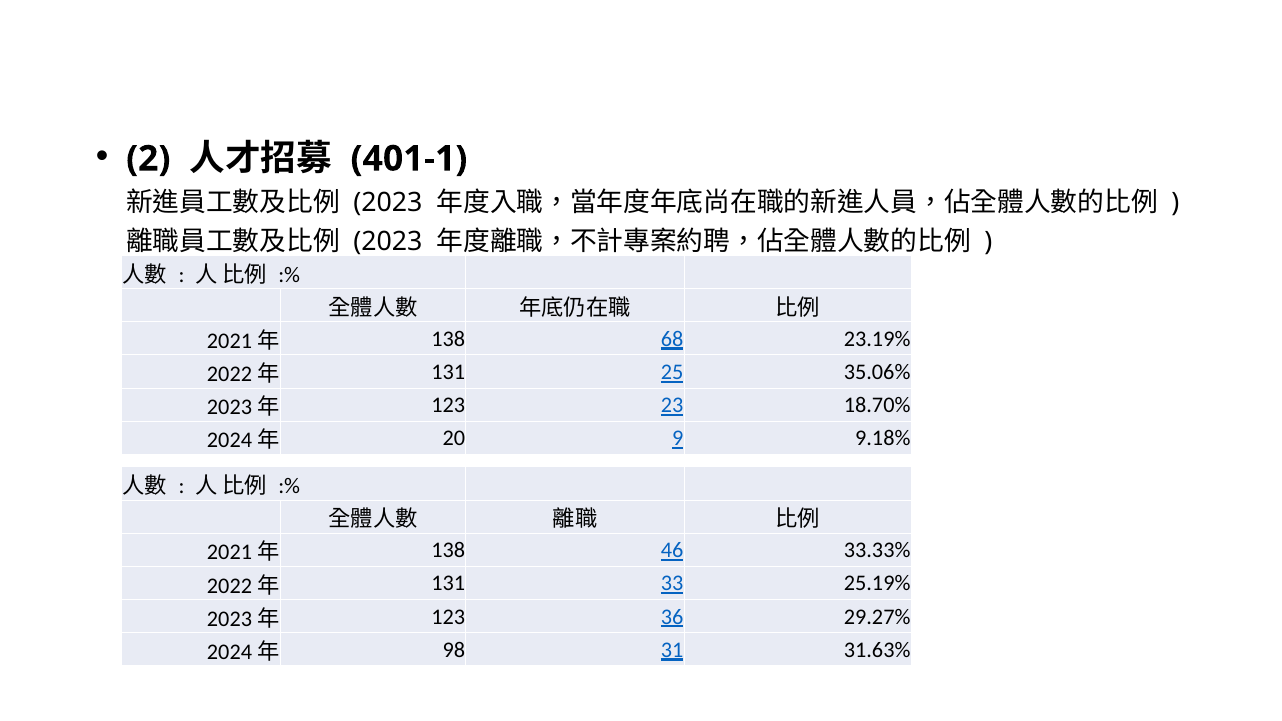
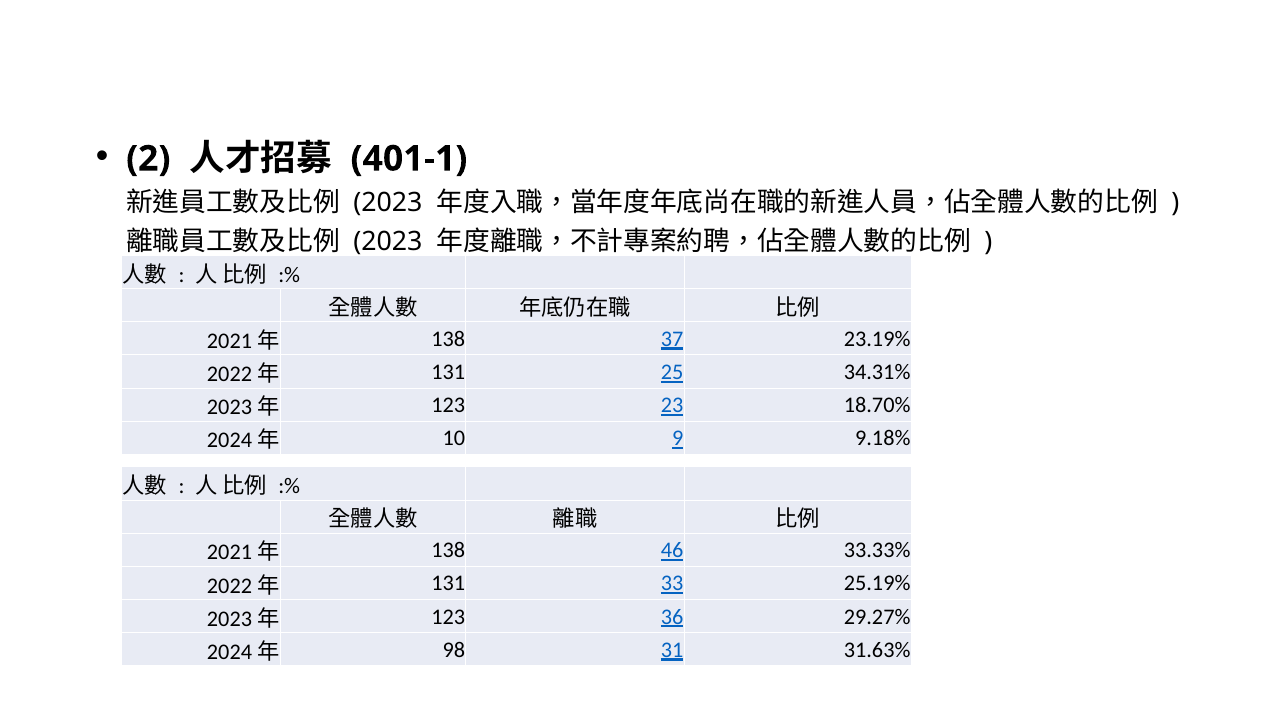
68: 68 -> 37
35.06%: 35.06% -> 34.31%
20: 20 -> 10
